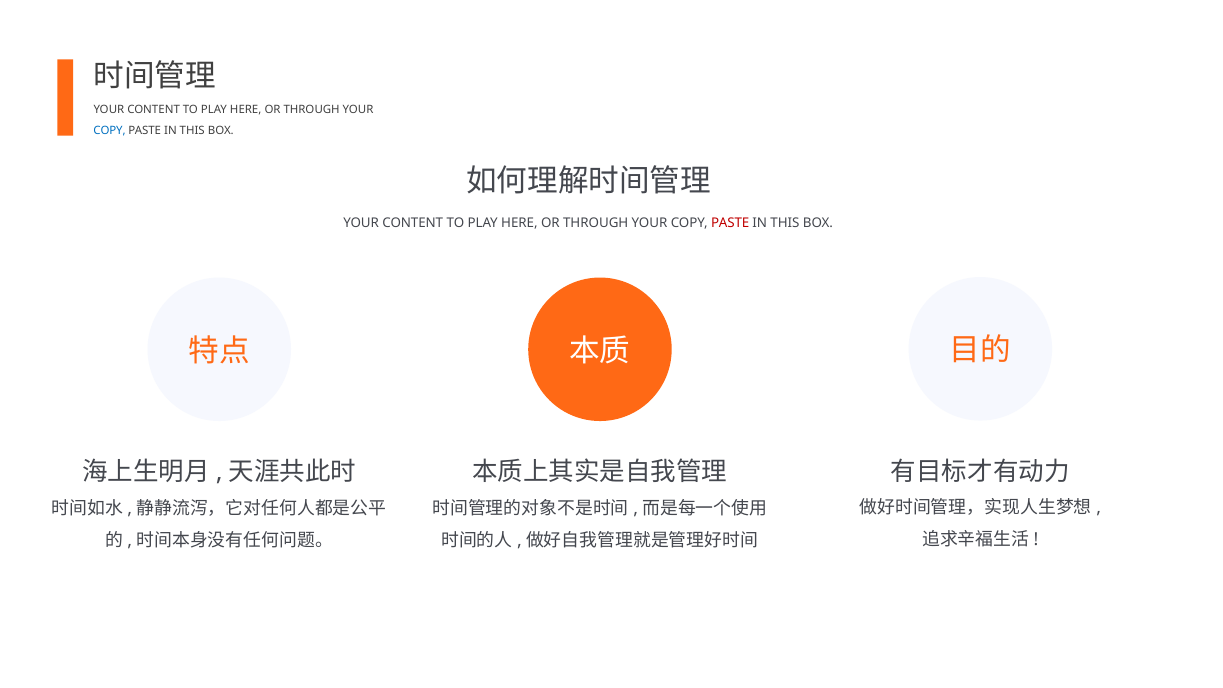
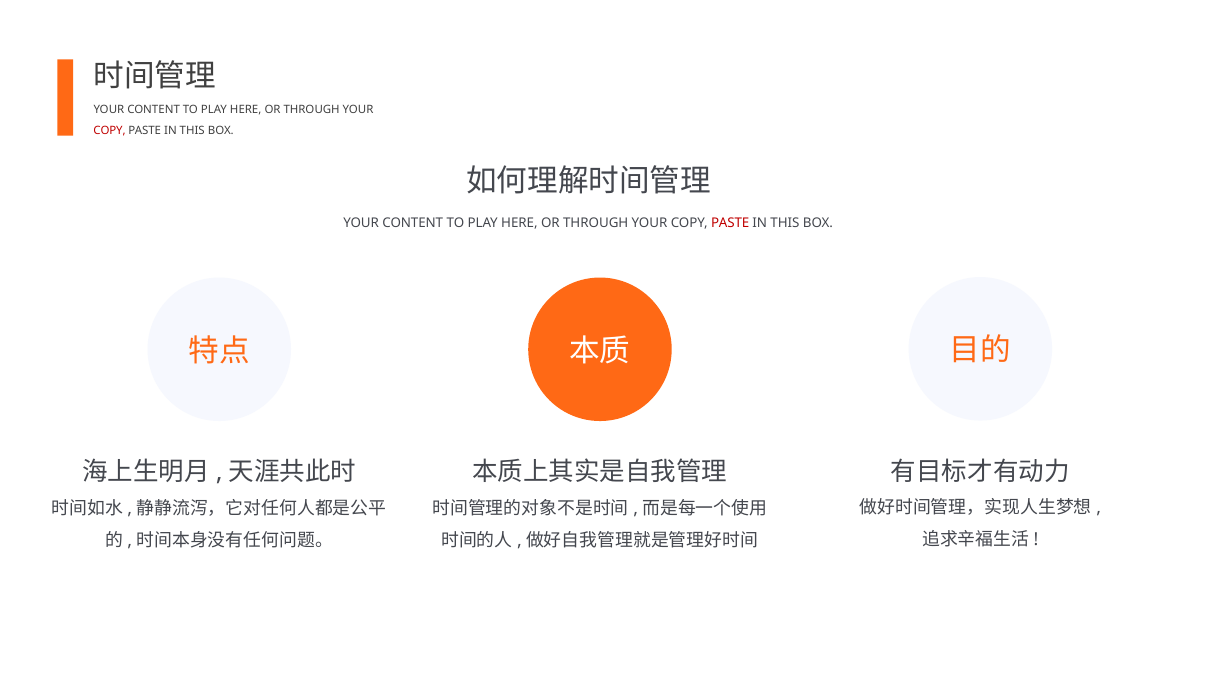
COPY at (110, 131) colour: blue -> red
